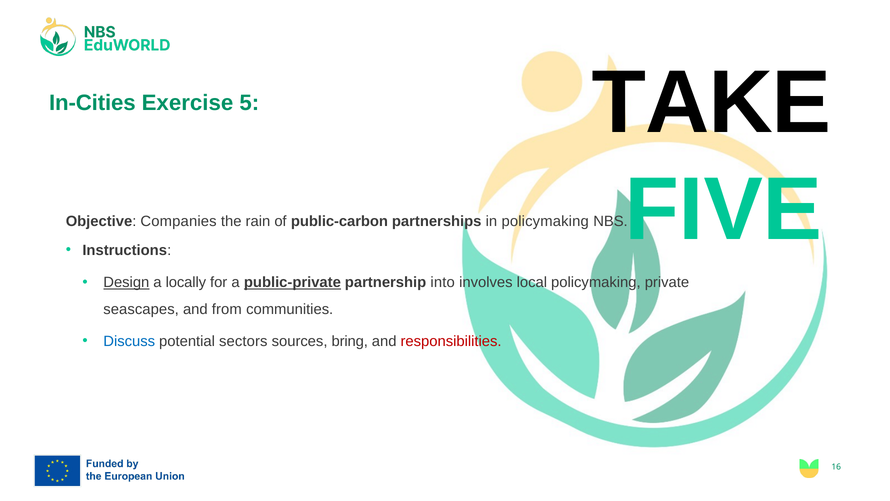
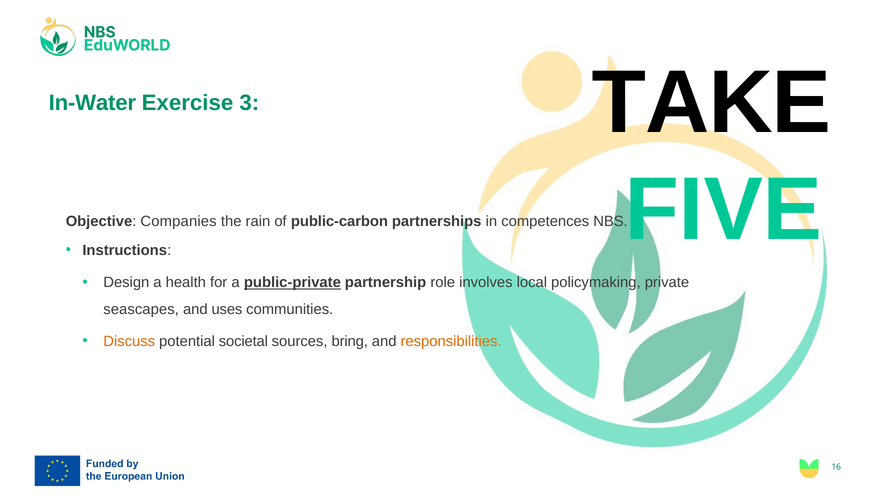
In-Cities: In-Cities -> In-Water
5: 5 -> 3
in policymaking: policymaking -> competences
Design underline: present -> none
locally: locally -> health
into: into -> role
from: from -> uses
Discuss colour: blue -> orange
sectors: sectors -> societal
responsibilities colour: red -> orange
